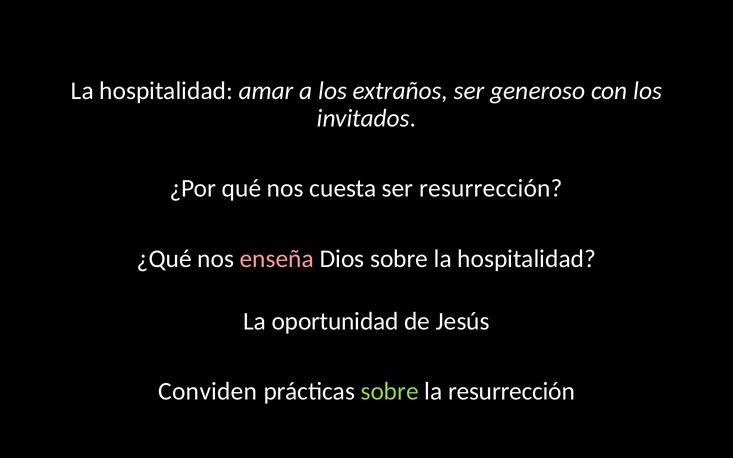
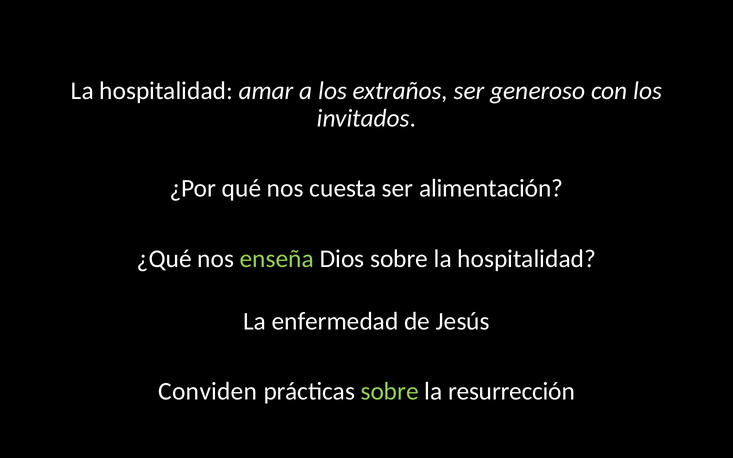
ser resurrección: resurrección -> alimentación
enseña colour: pink -> light green
oportunidad: oportunidad -> enfermedad
